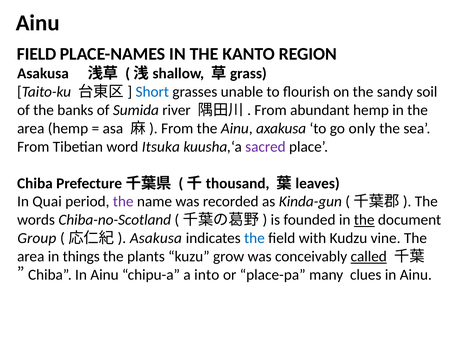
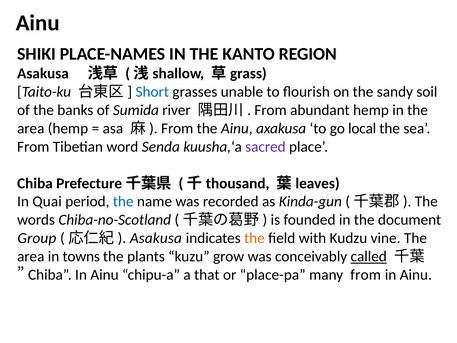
FIELD at (37, 54): FIELD -> SHIKI
only: only -> local
Itsuka: Itsuka -> Senda
the at (123, 201) colour: purple -> blue
the at (364, 220) underline: present -> none
the at (254, 238) colour: blue -> orange
things: things -> towns
into: into -> that
many clues: clues -> from
